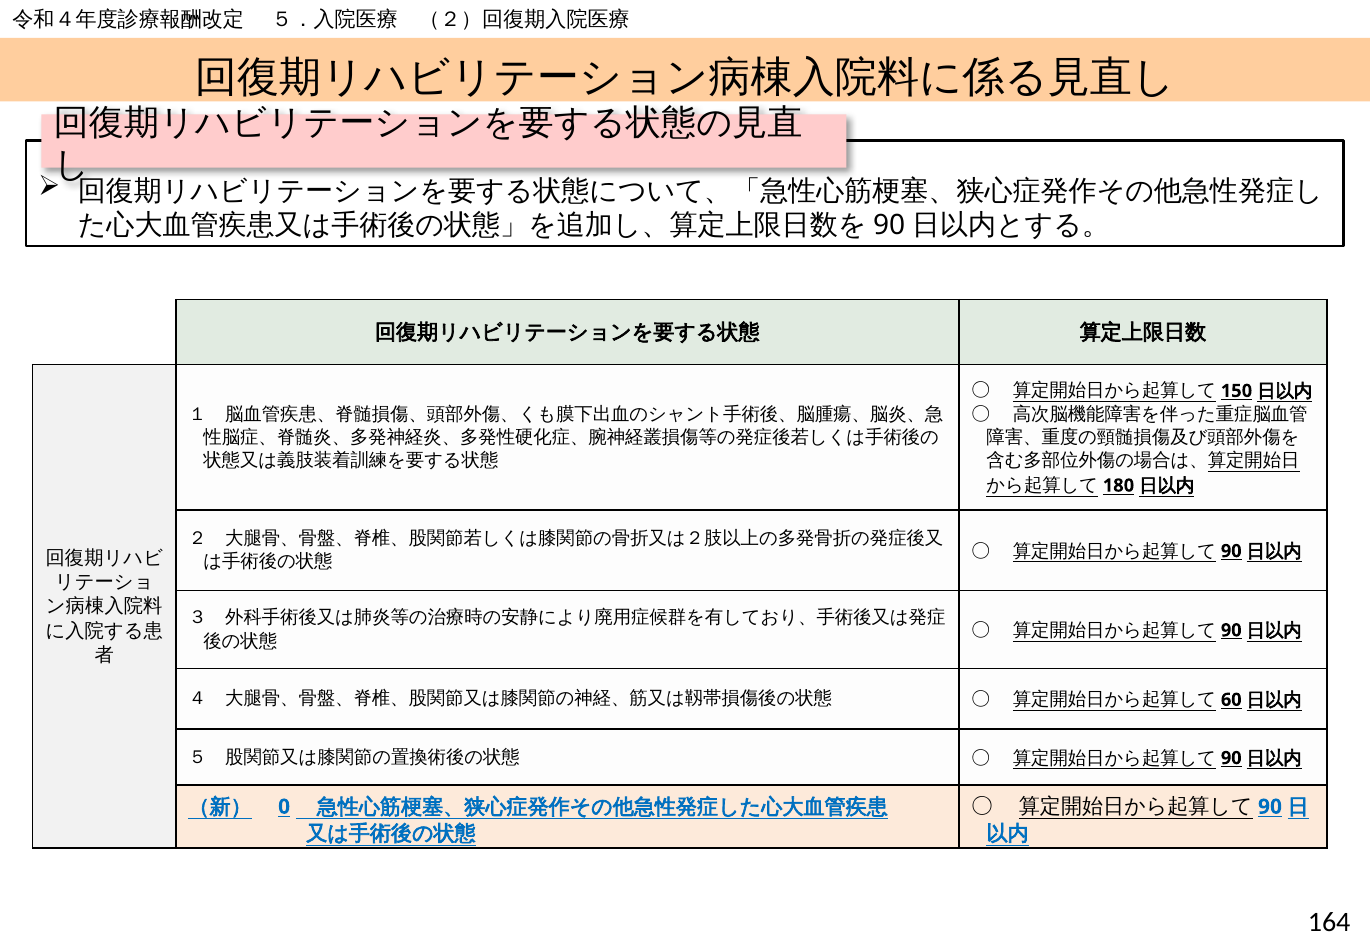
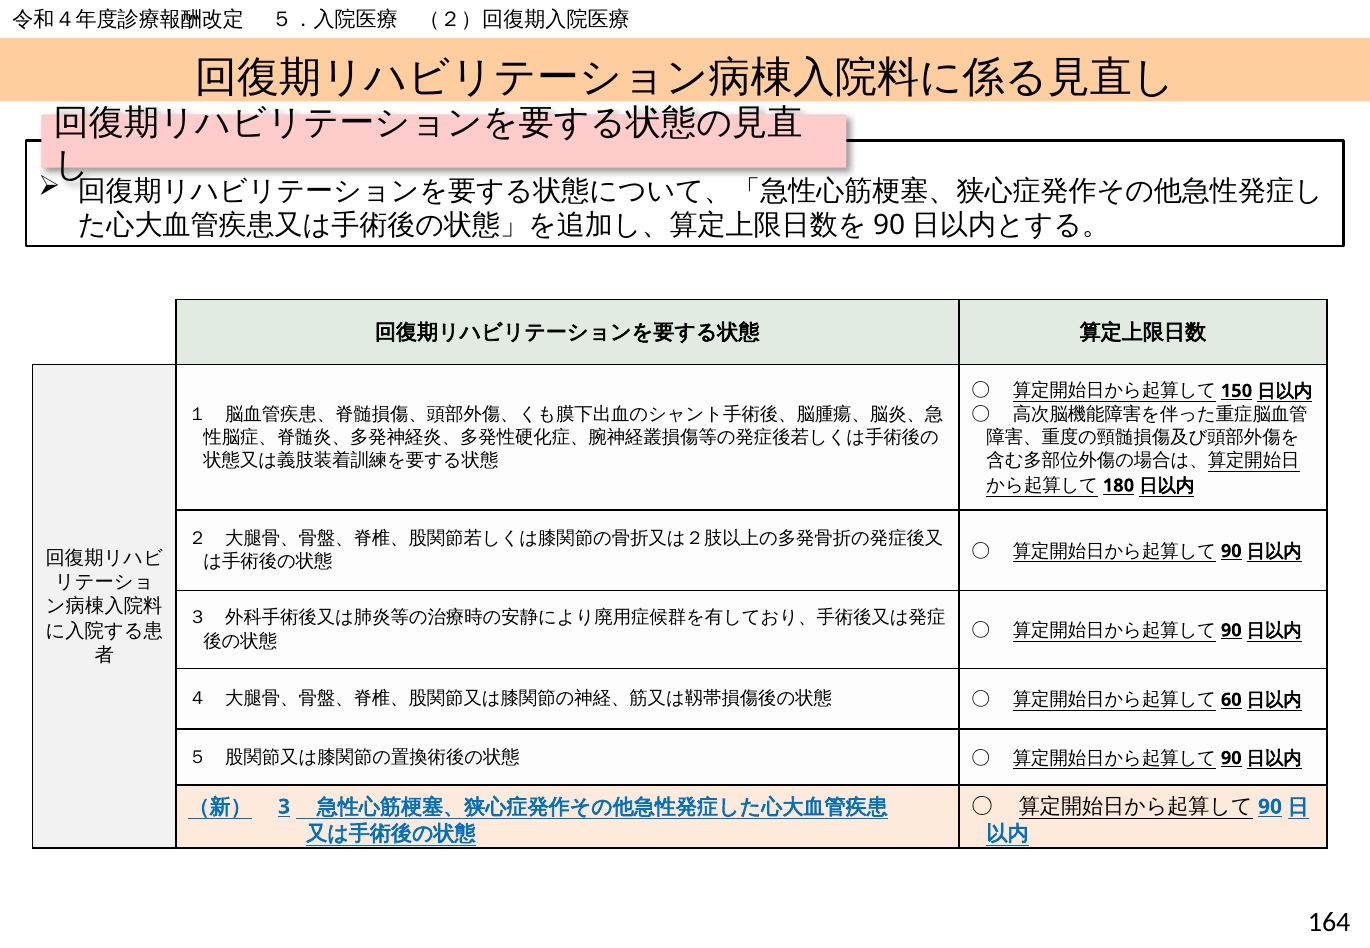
0: 0 -> 3
